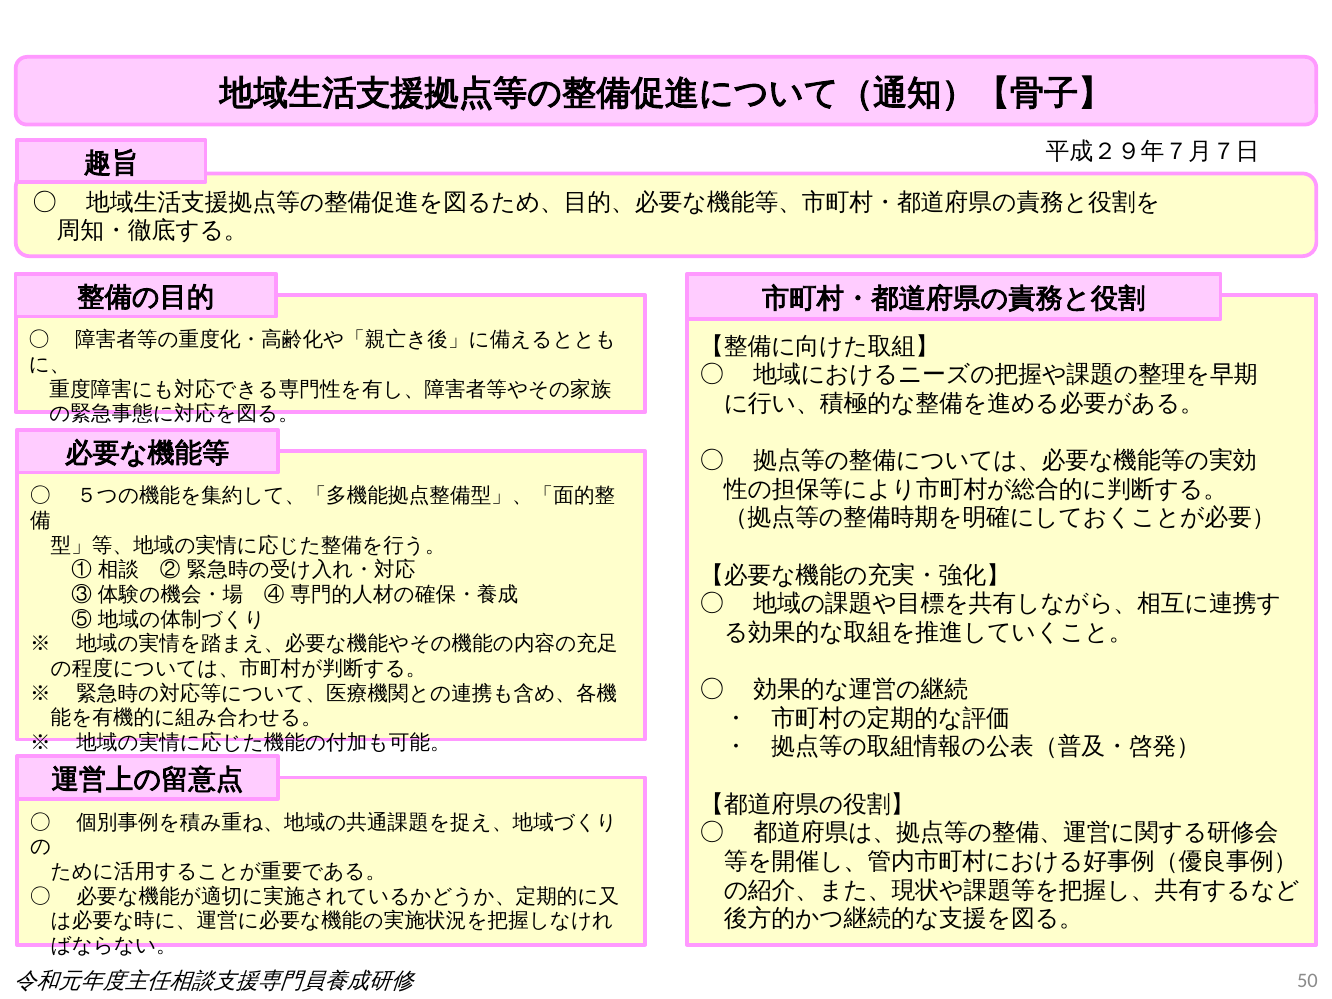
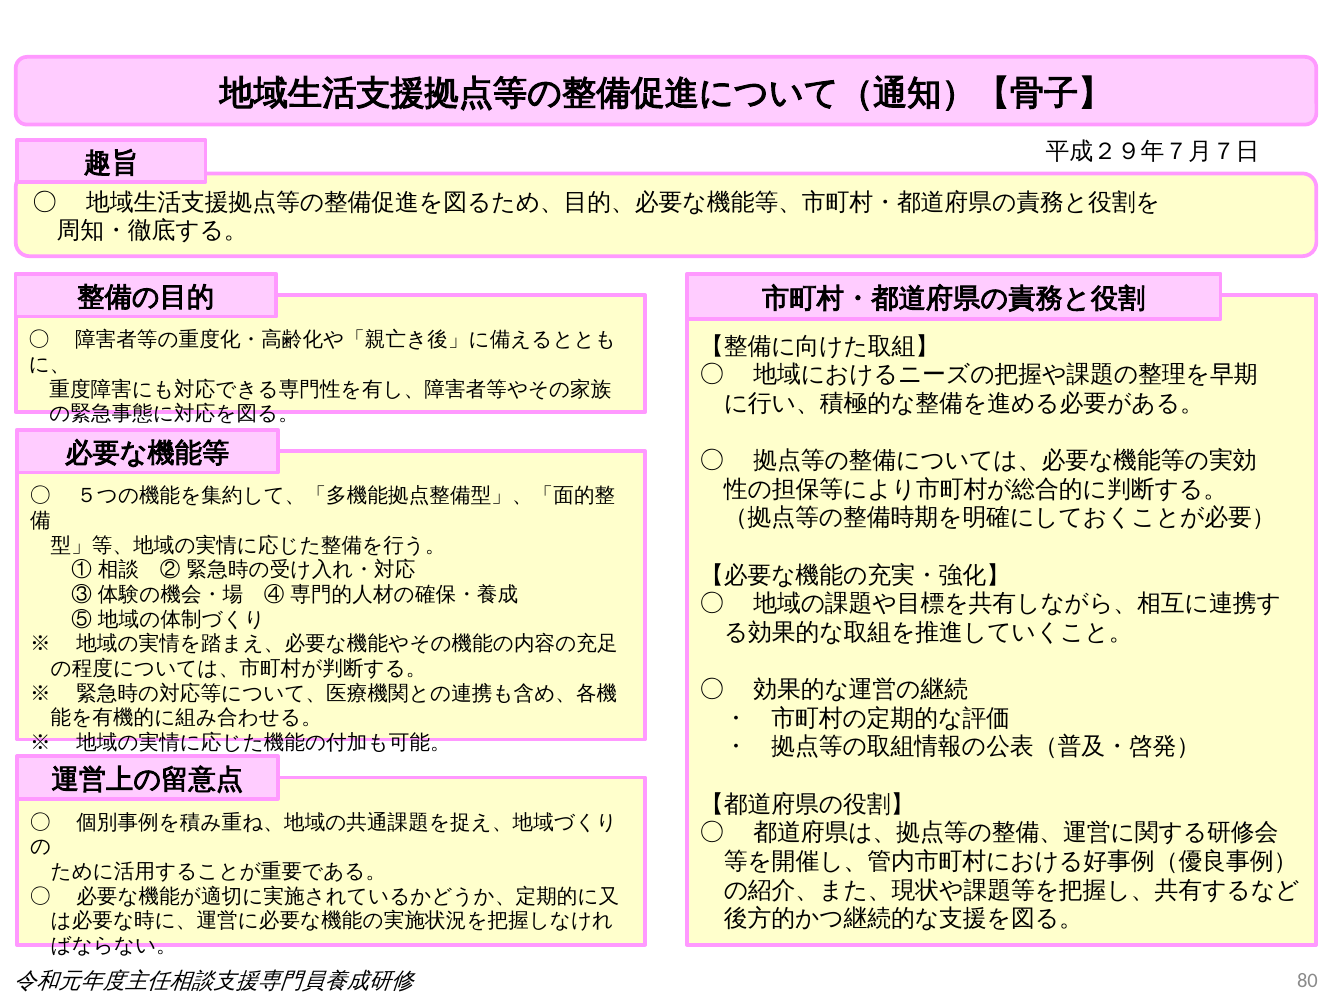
50: 50 -> 80
